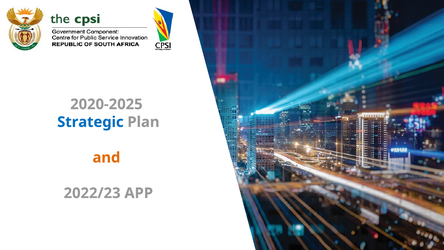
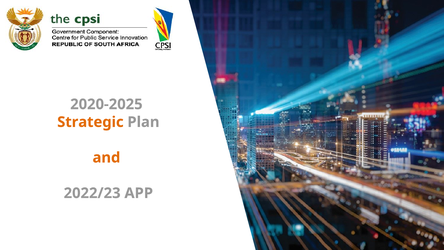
Strategic colour: blue -> orange
